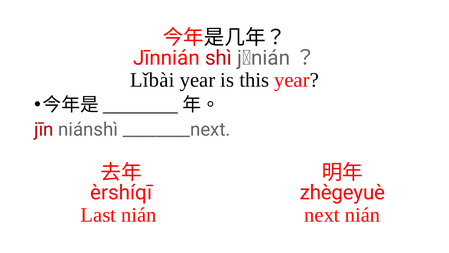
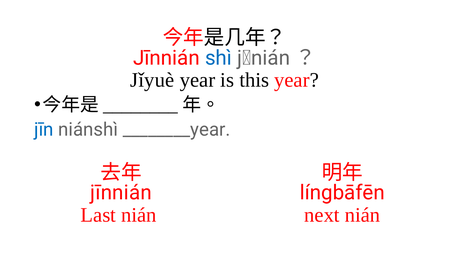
shì colour: red -> blue
Lǐbài: Lǐbài -> Jǐyuè
jīn colour: red -> blue
________next: ________next -> ________year
èrshíqī at (121, 192): èrshíqī -> jīnnián
zhègeyuè: zhègeyuè -> língbāfēn
